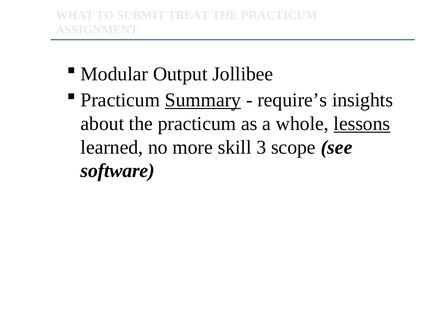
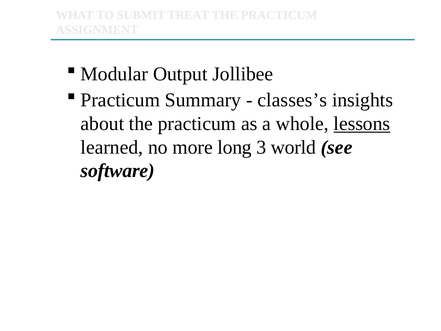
Summary underline: present -> none
require’s: require’s -> classes’s
skill: skill -> long
scope: scope -> world
